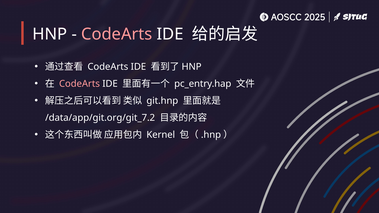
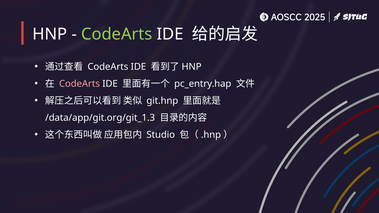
CodeArts at (117, 34) colour: pink -> light green
/data/app/git.org/git_7.2: /data/app/git.org/git_7.2 -> /data/app/git.org/git_1.3
Kernel: Kernel -> Studio
